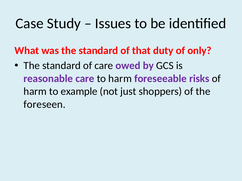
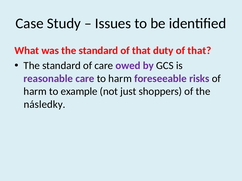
duty of only: only -> that
foreseen: foreseen -> následky
